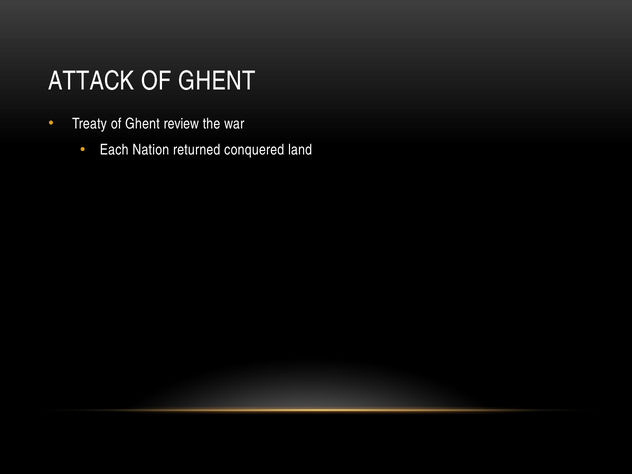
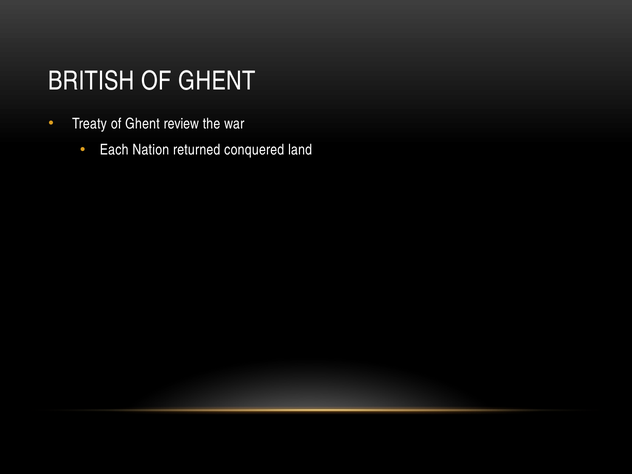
ATTACK: ATTACK -> BRITISH
